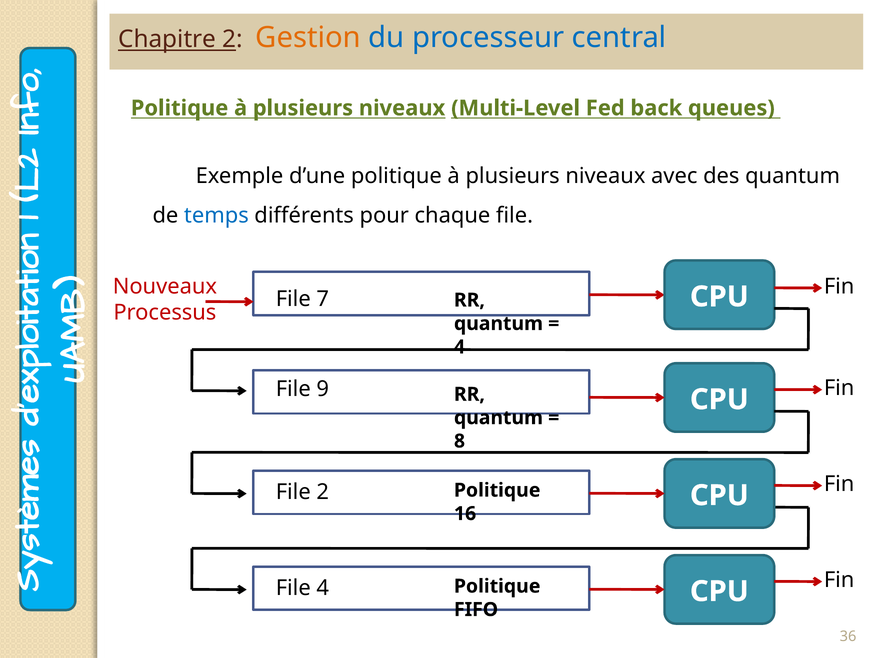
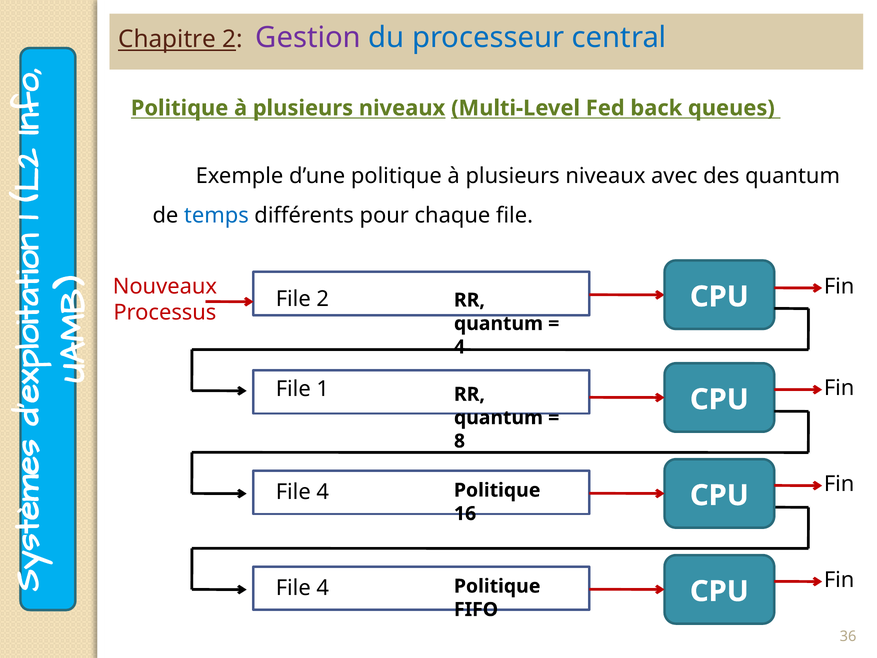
Gestion colour: orange -> purple
File 7: 7 -> 2
File 9: 9 -> 1
2 at (323, 492): 2 -> 4
